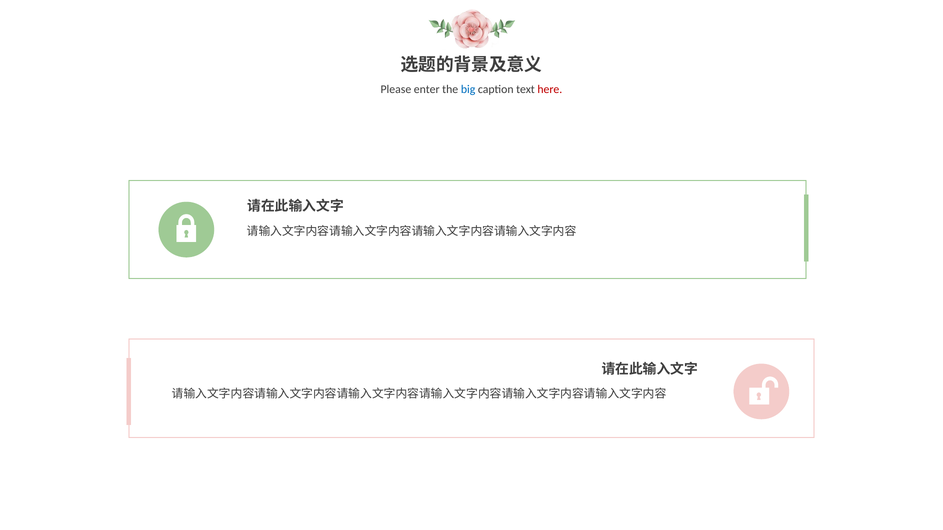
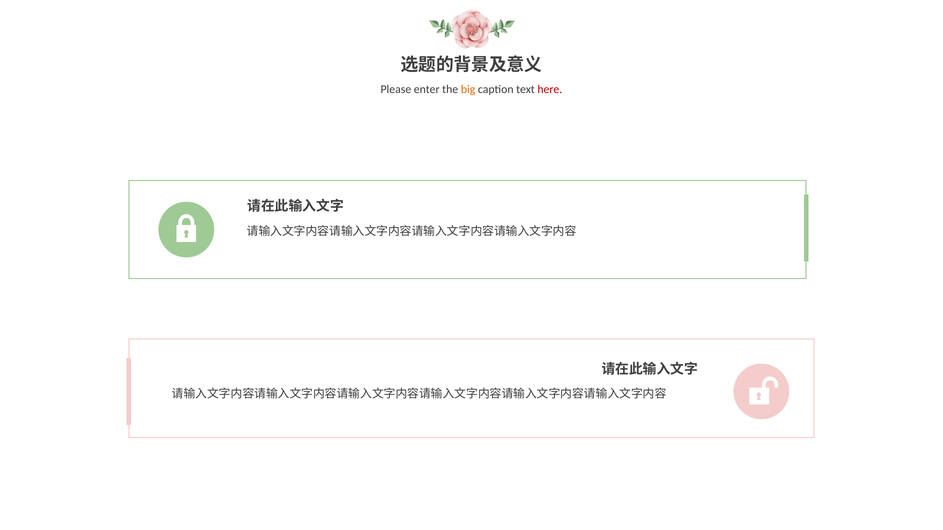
big colour: blue -> orange
